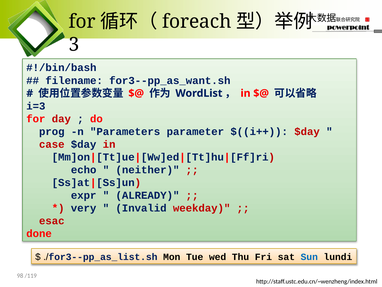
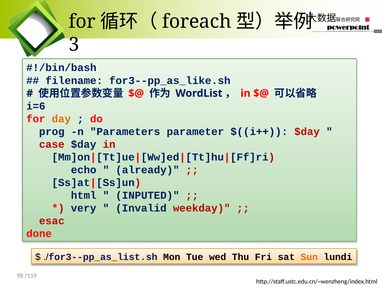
for3--pp_as_want.sh: for3--pp_as_want.sh -> for3--pp_as_like.sh
i=3: i=3 -> i=6
day colour: red -> orange
neither: neither -> already
expr: expr -> html
ALREADY: ALREADY -> INPUTED
Sun colour: blue -> orange
